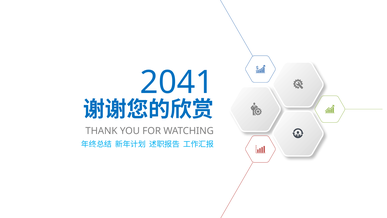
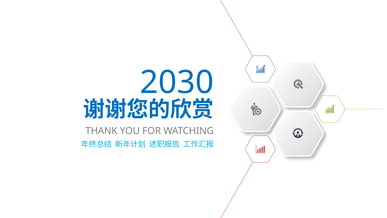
2041: 2041 -> 2030
